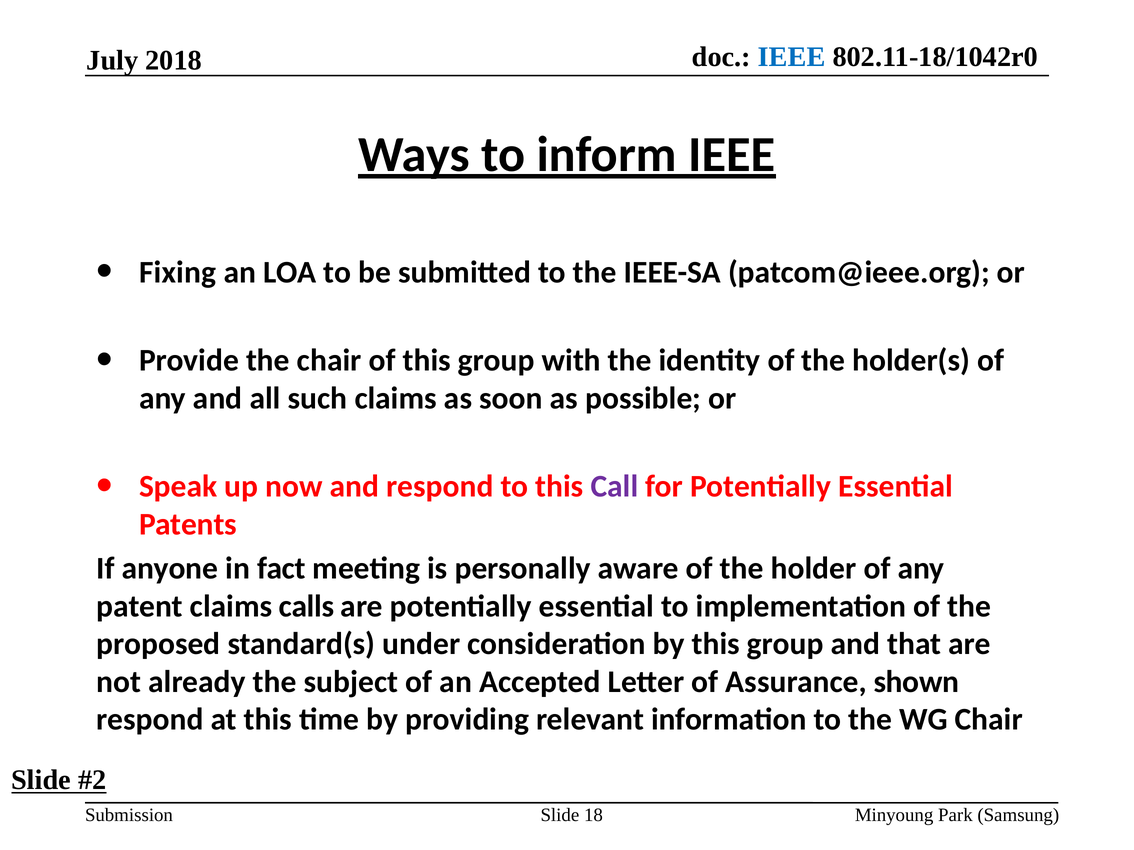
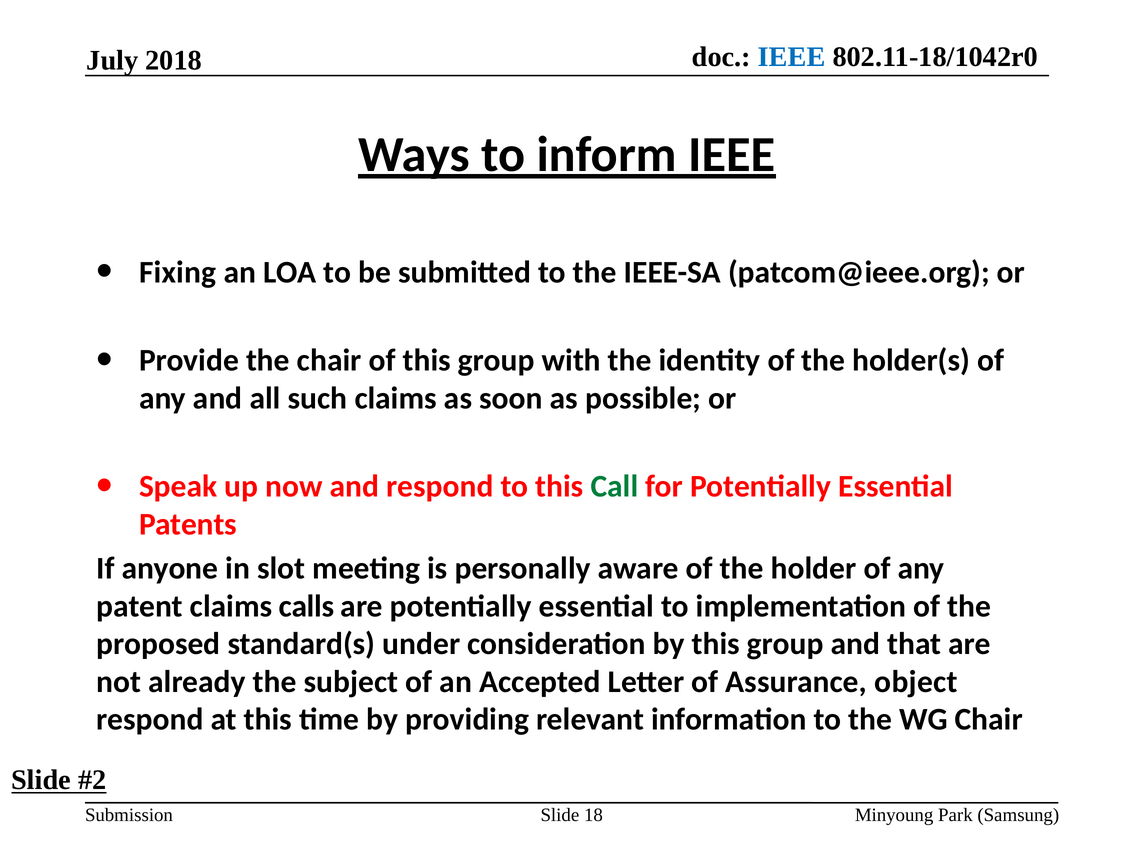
Call colour: purple -> green
fact: fact -> slot
shown: shown -> object
